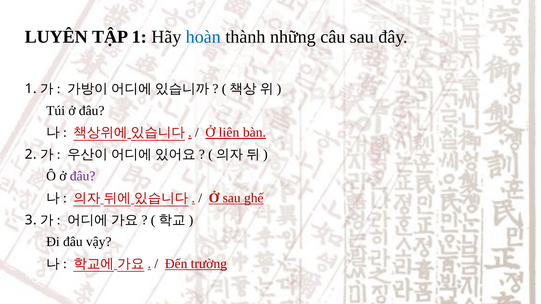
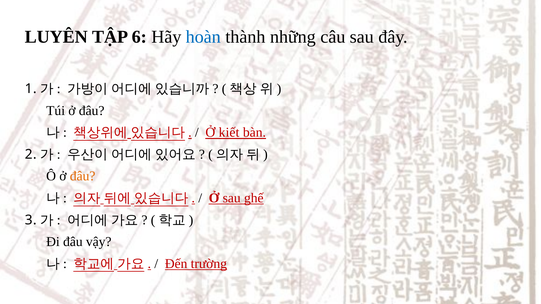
TẬP 1: 1 -> 6
liên: liên -> kiết
đâu at (83, 176) colour: purple -> orange
